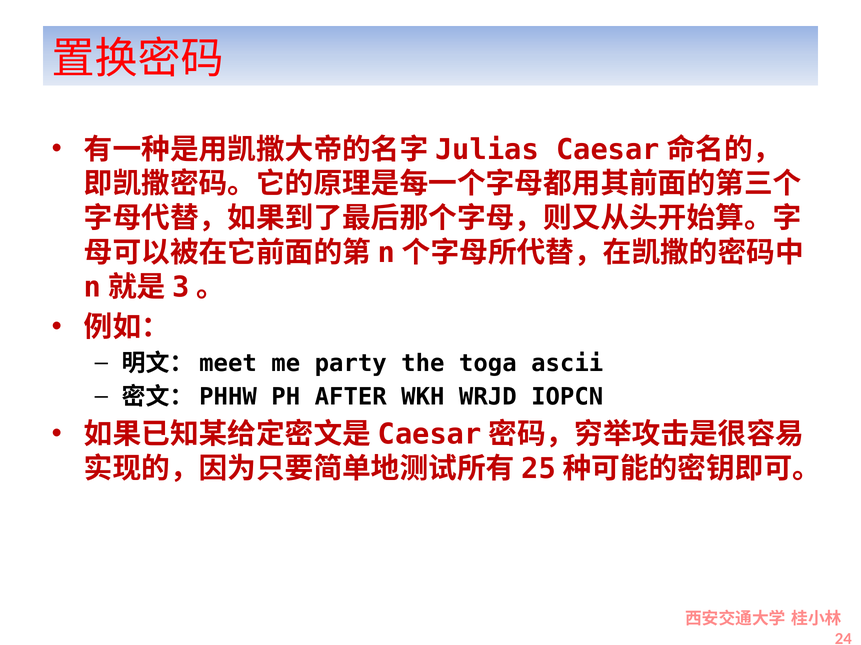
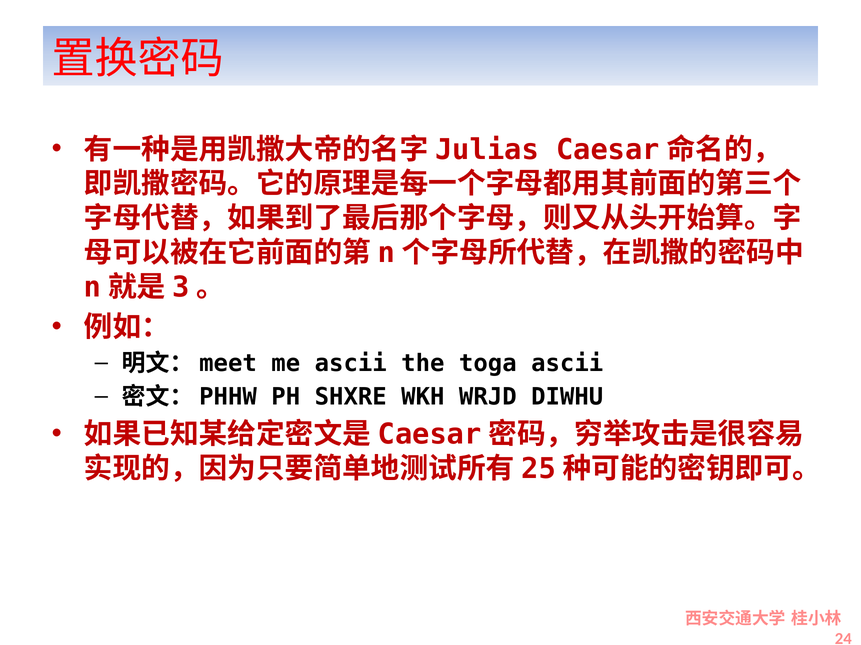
me party: party -> ascii
AFTER: AFTER -> SHXRE
IOPCN: IOPCN -> DIWHU
